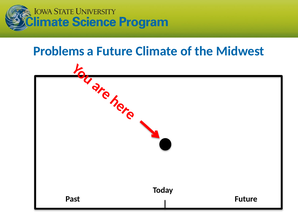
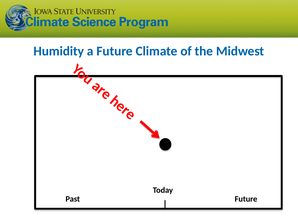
Problems: Problems -> Humidity
